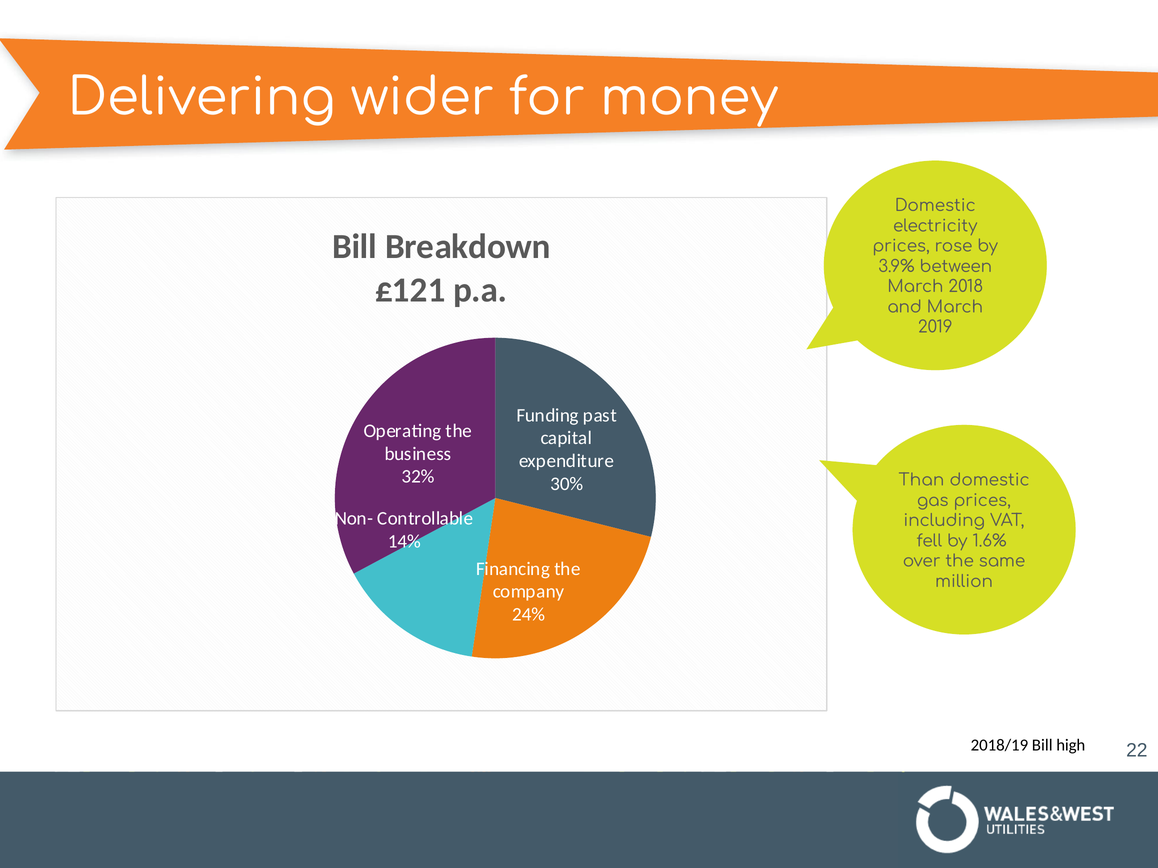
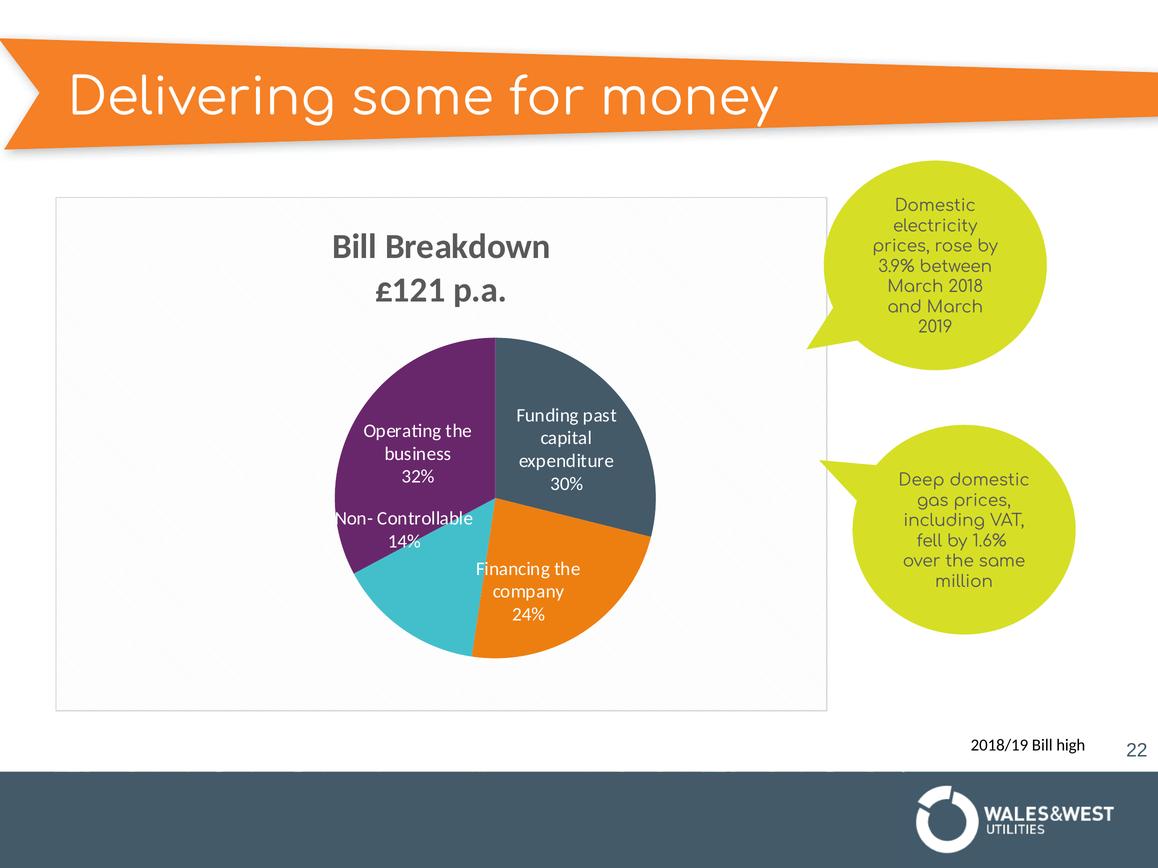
wider: wider -> some
Than: Than -> Deep
